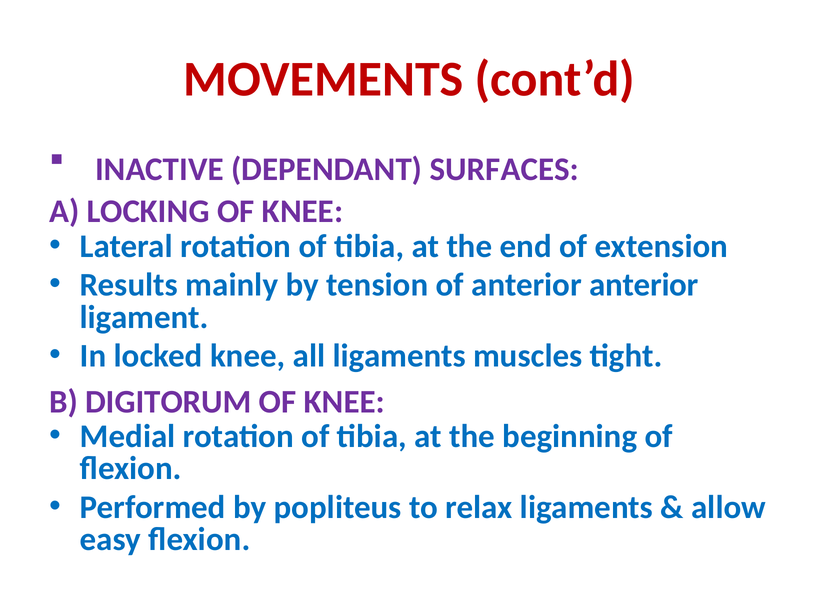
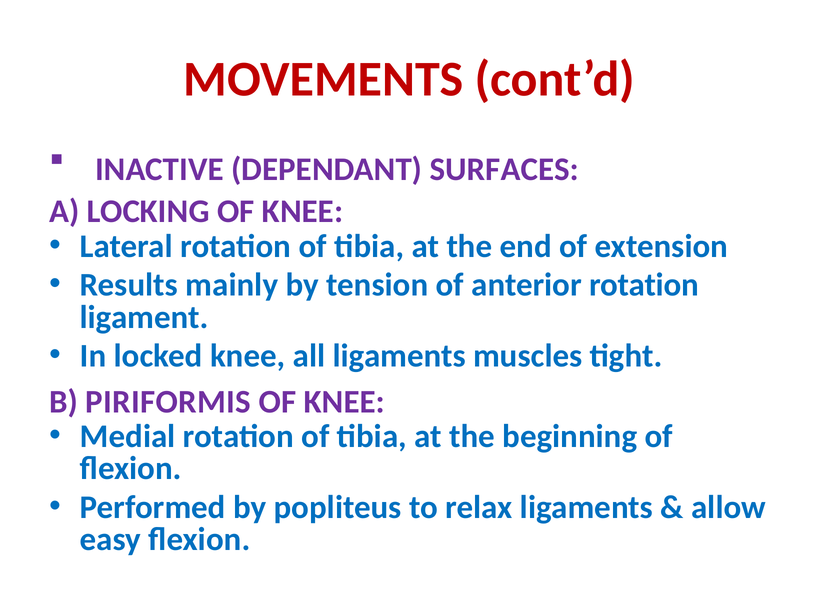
anterior anterior: anterior -> rotation
DIGITORUM: DIGITORUM -> PIRIFORMIS
